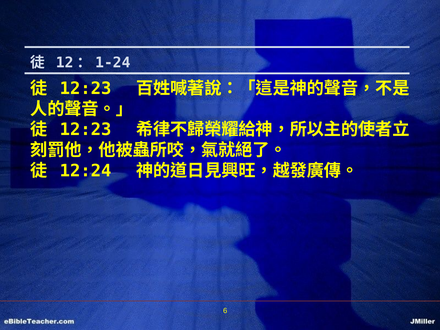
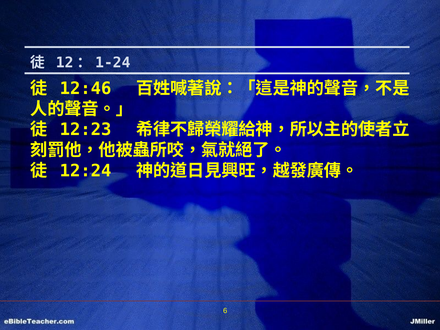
12:23 at (86, 89): 12:23 -> 12:46
